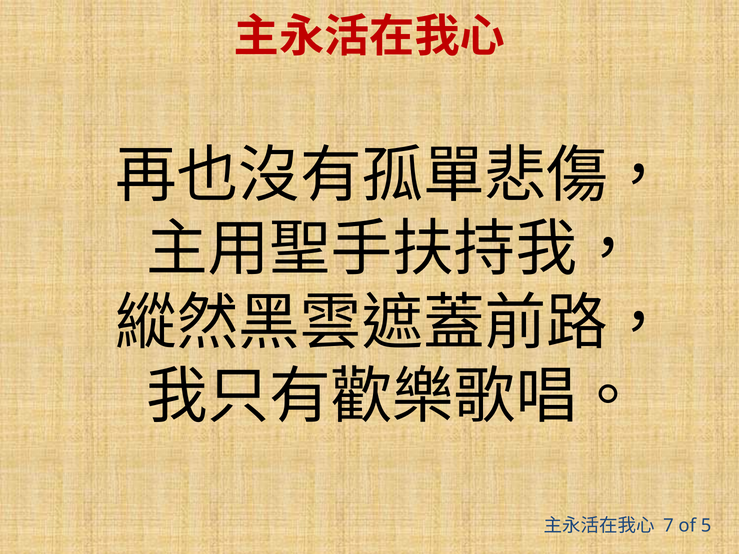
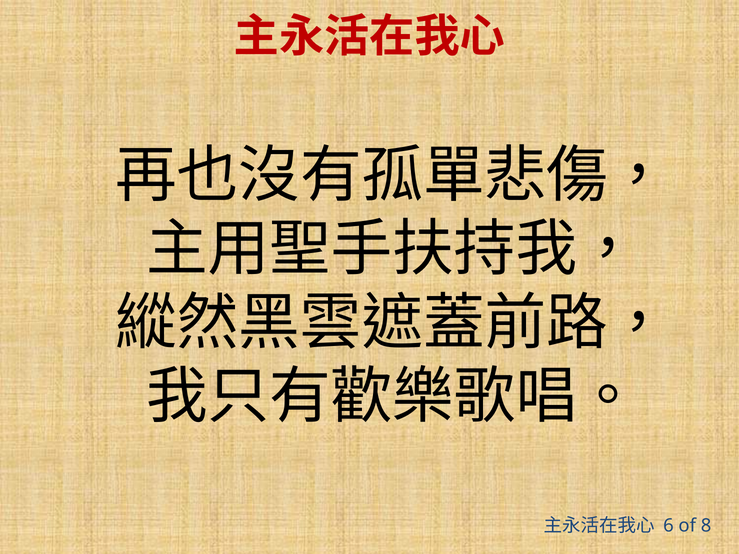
7: 7 -> 6
5: 5 -> 8
